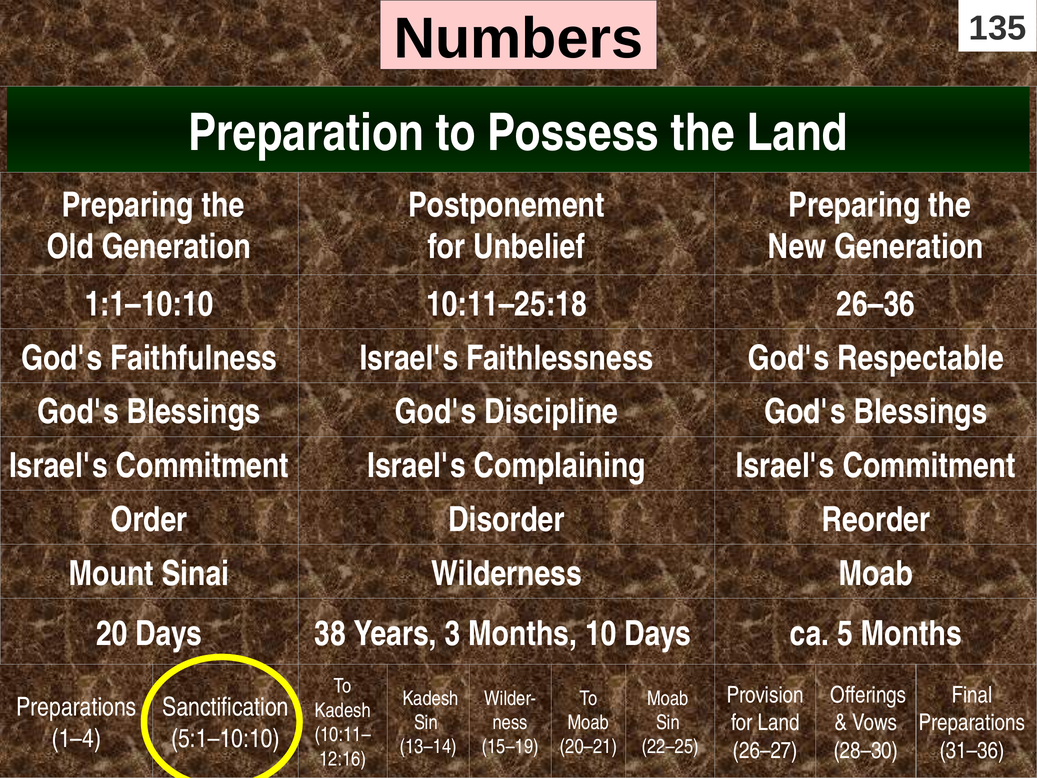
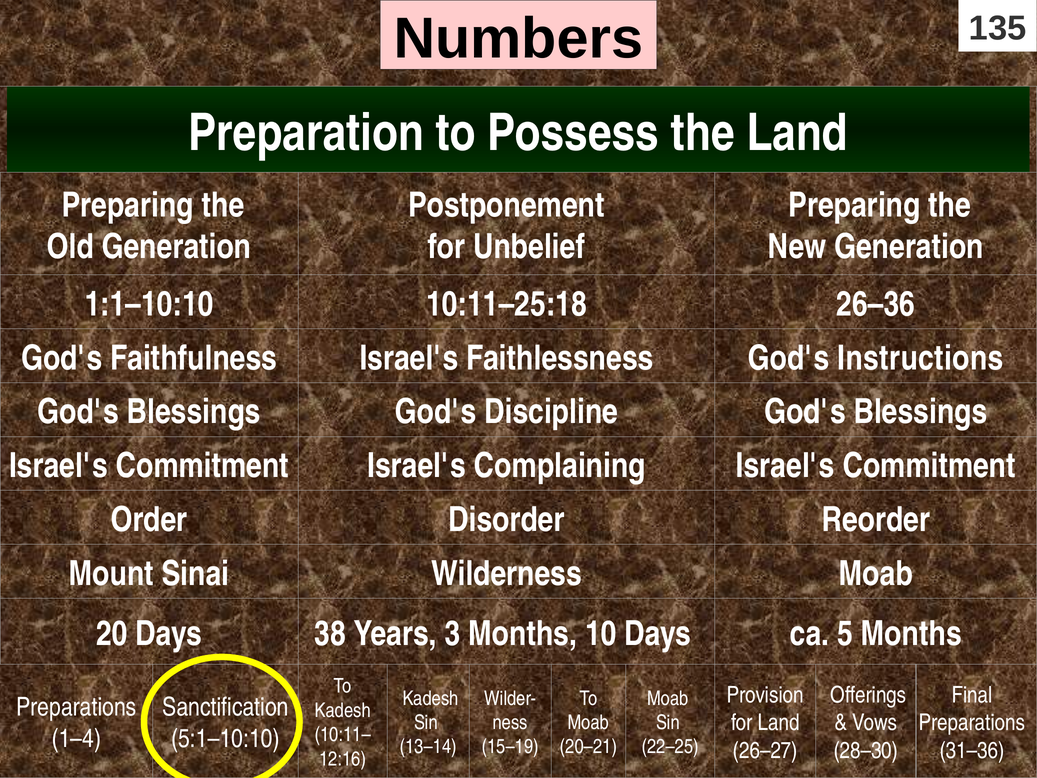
Respectable: Respectable -> Instructions
